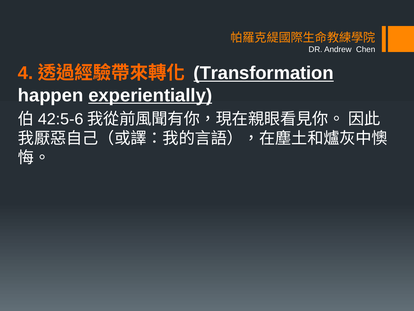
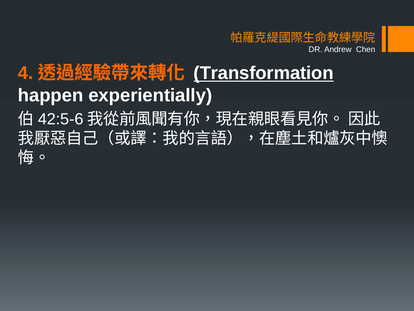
experientially underline: present -> none
